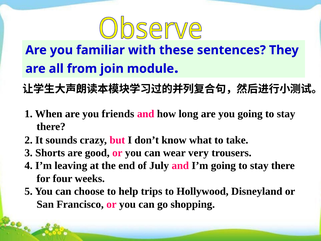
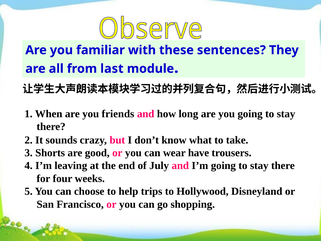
join: join -> last
very: very -> have
